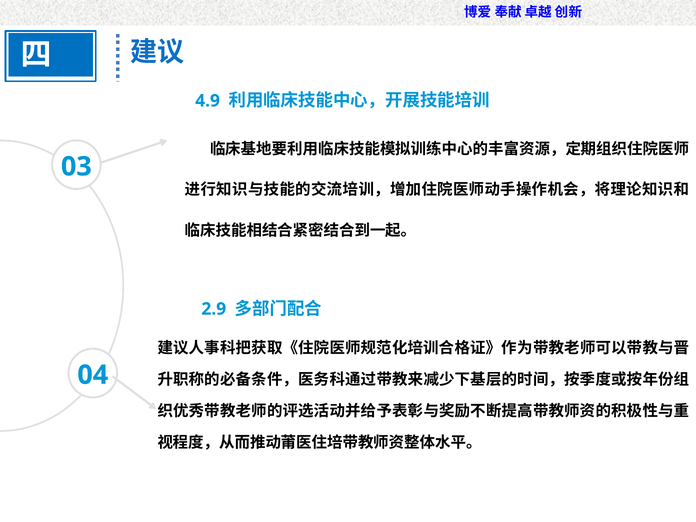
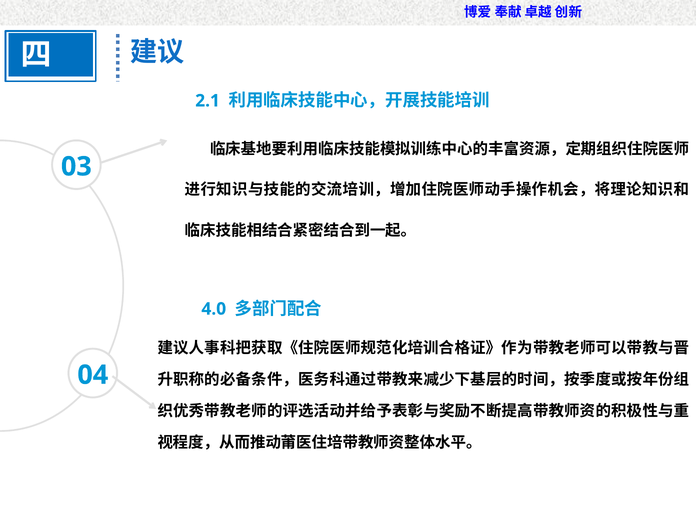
4.9: 4.9 -> 2.1
2.9: 2.9 -> 4.0
